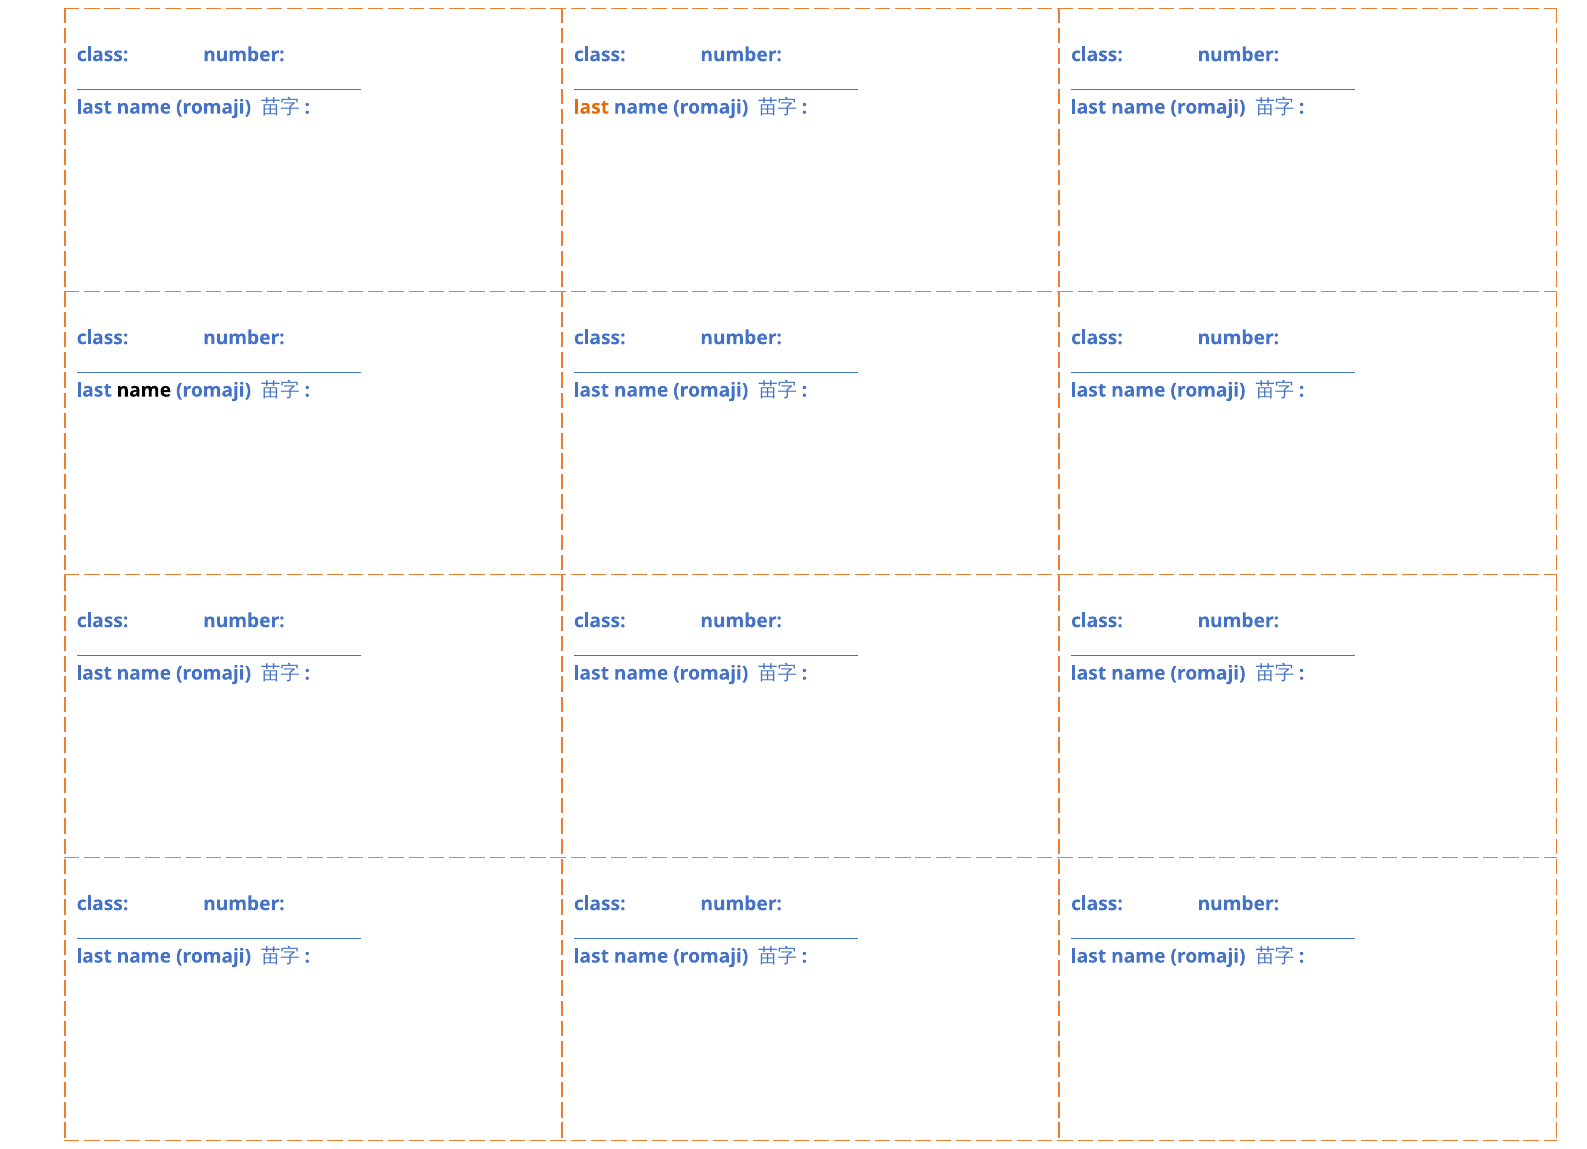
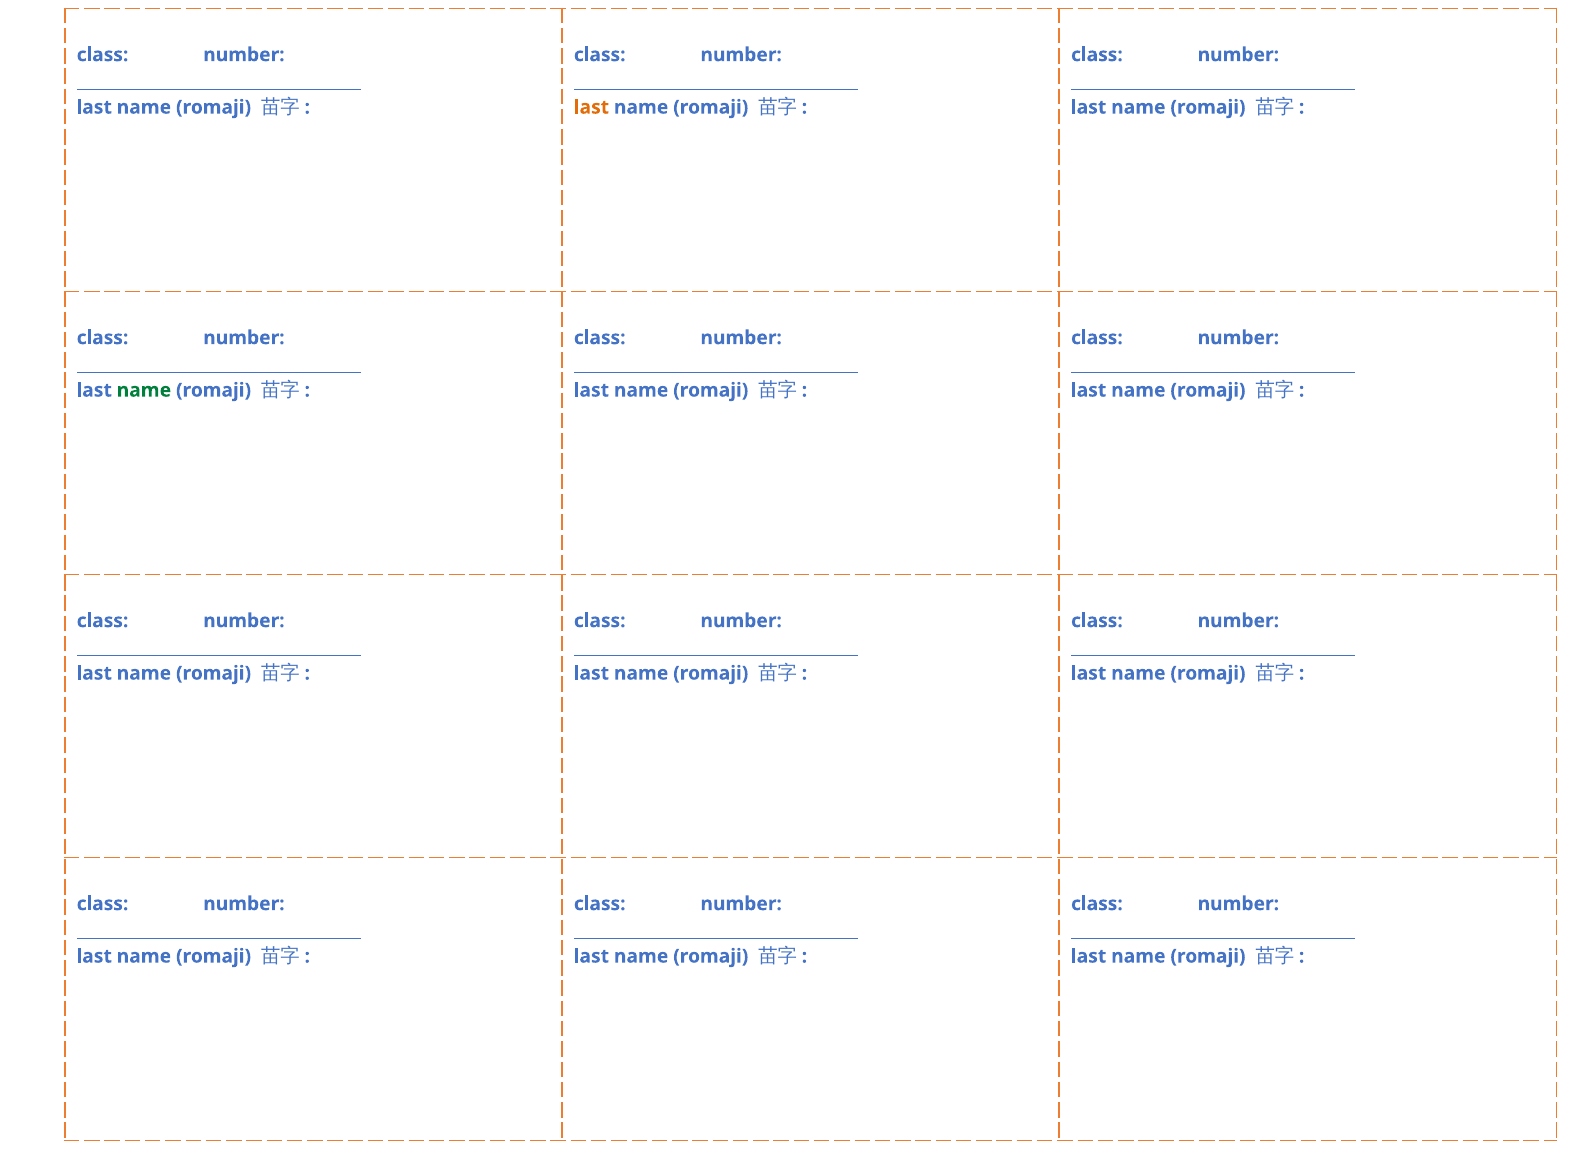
name at (144, 390) colour: black -> green
